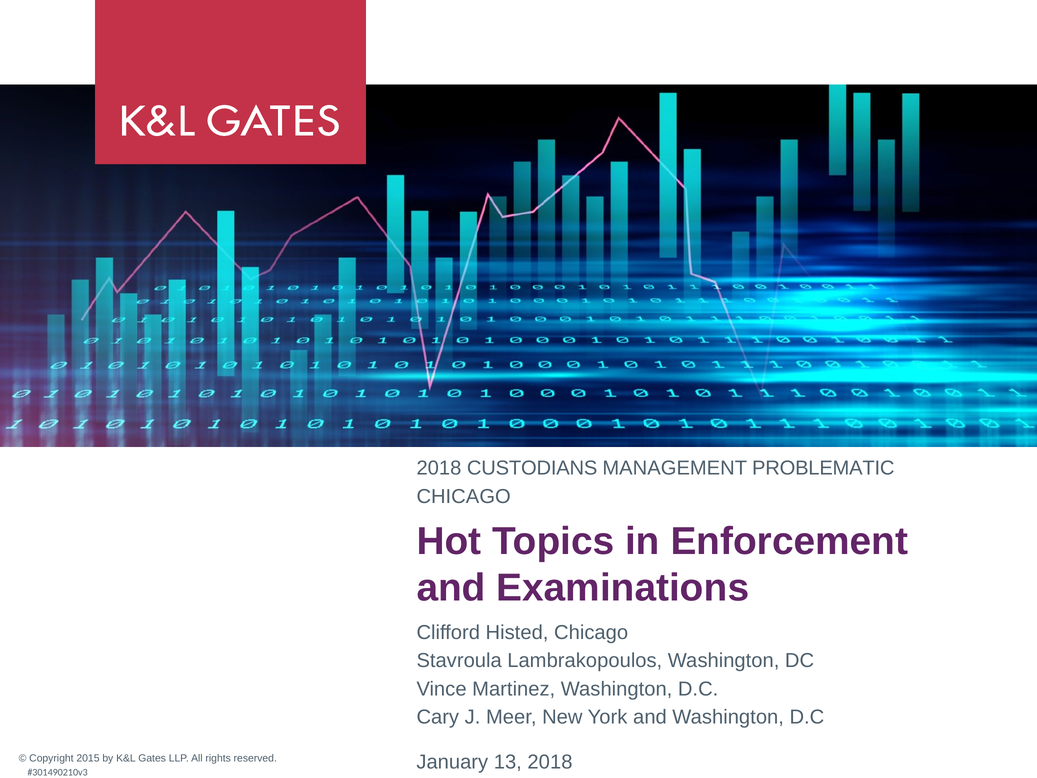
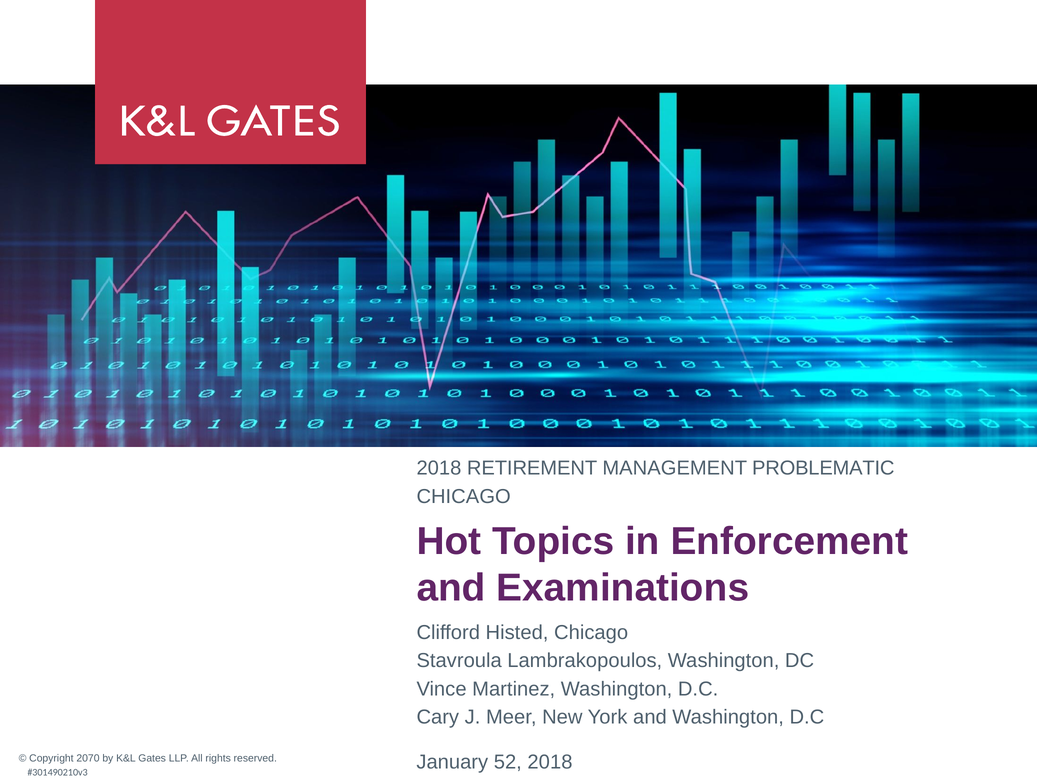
CUSTODIANS: CUSTODIANS -> RETIREMENT
13: 13 -> 52
2015: 2015 -> 2070
